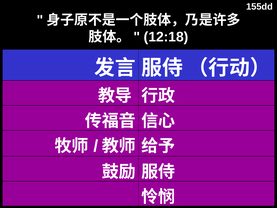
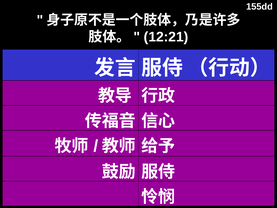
12:18: 12:18 -> 12:21
